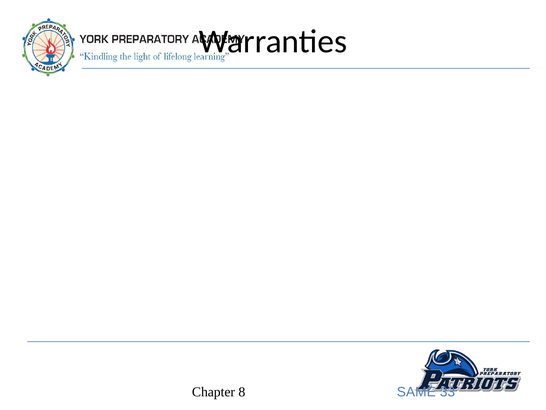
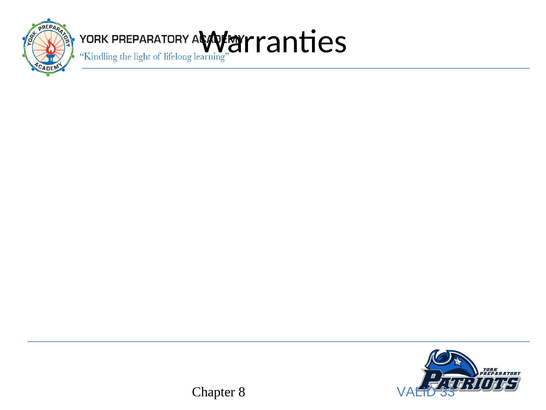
SAME: SAME -> VALID
